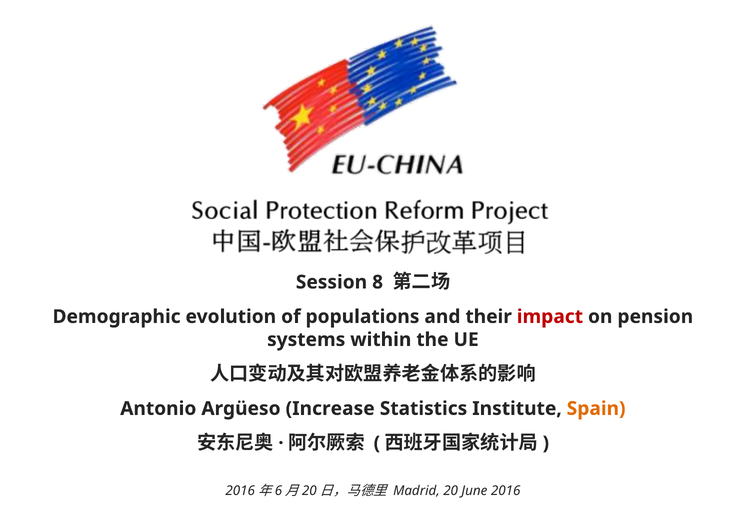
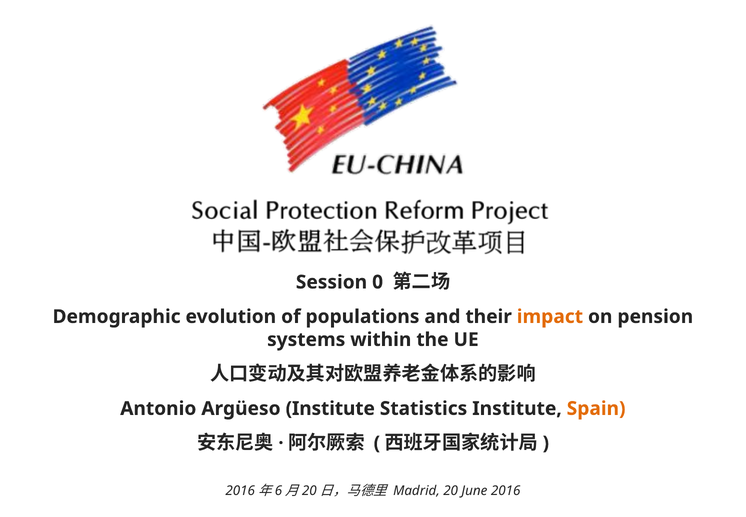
8: 8 -> 0
impact colour: red -> orange
Argüeso Increase: Increase -> Institute
